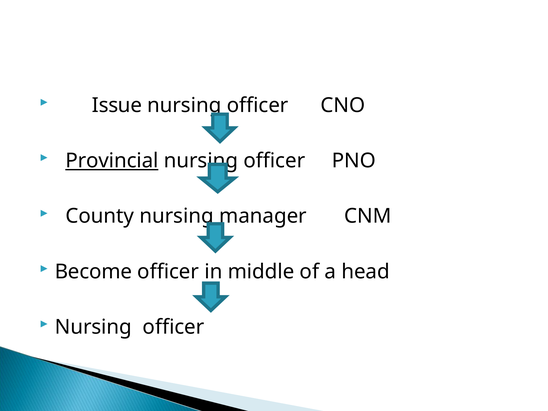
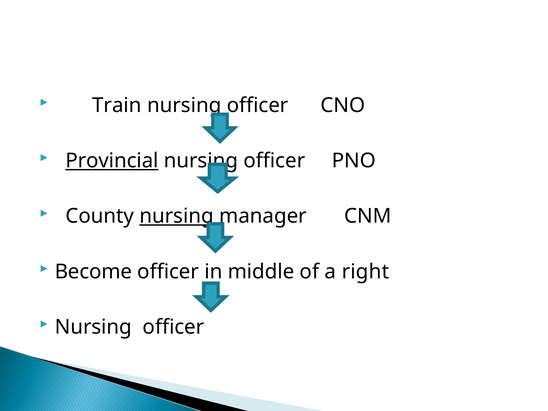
Issue: Issue -> Train
nursing at (177, 216) underline: none -> present
head: head -> right
